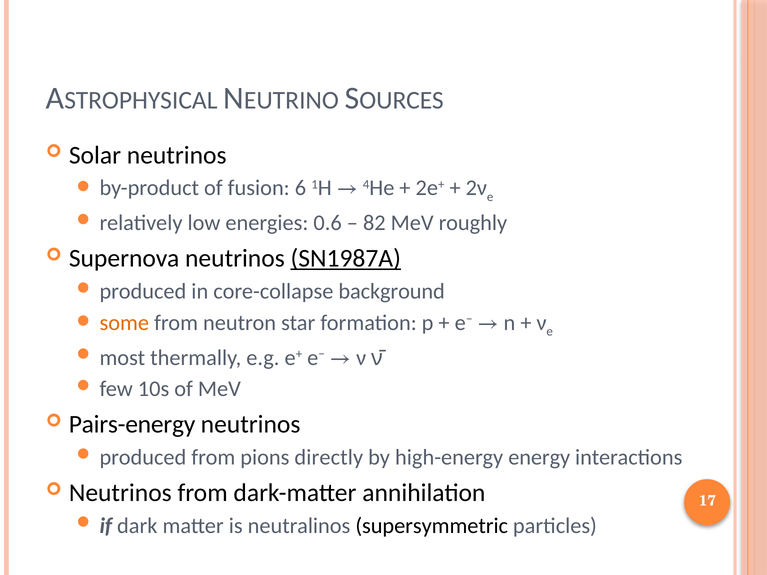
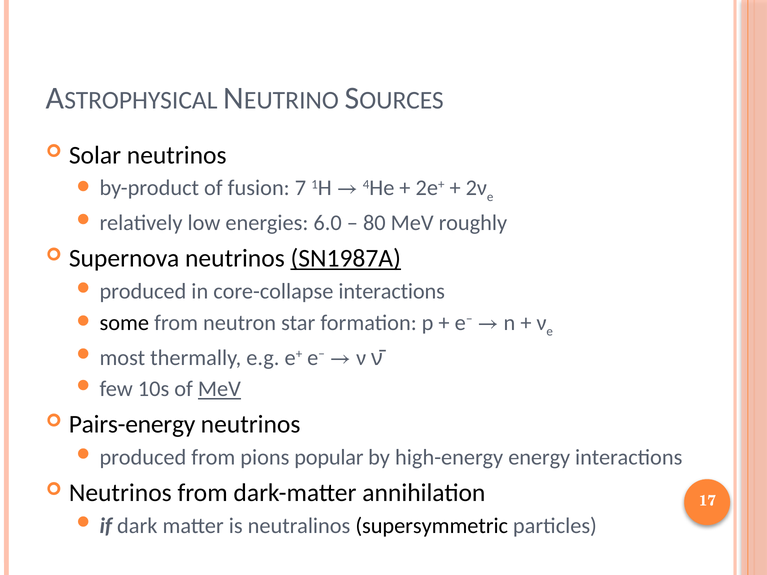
6: 6 -> 7
0.6: 0.6 -> 6.0
82: 82 -> 80
core-collapse background: background -> interactions
some colour: orange -> black
MeV at (219, 389) underline: none -> present
directly: directly -> popular
